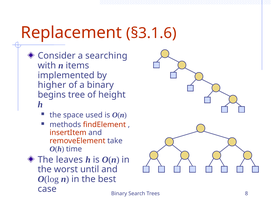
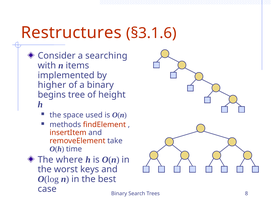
Replacement: Replacement -> Restructures
leaves: leaves -> where
until: until -> keys
